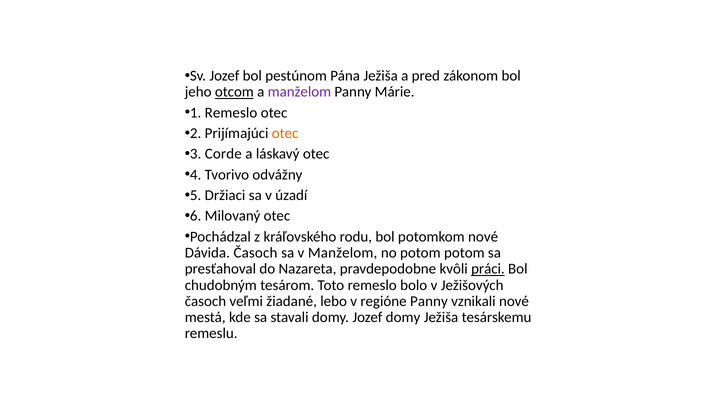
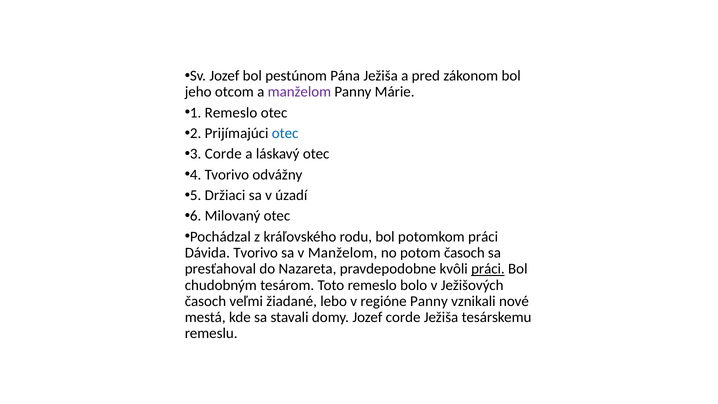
otcom underline: present -> none
otec at (285, 133) colour: orange -> blue
potomkom nové: nové -> práci
Dávida Časoch: Časoch -> Tvorivo
potom potom: potom -> časoch
Jozef domy: domy -> corde
